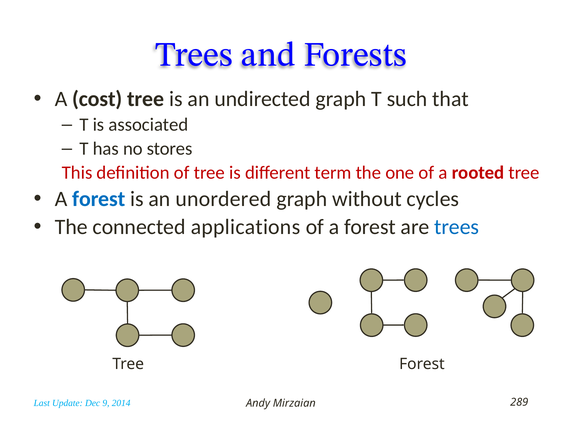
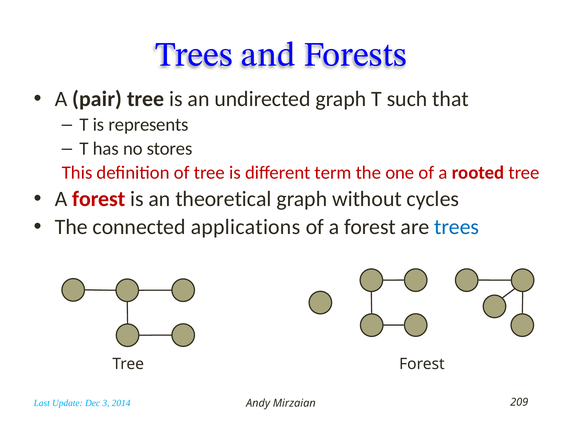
cost: cost -> pair
associated: associated -> represents
forest at (99, 199) colour: blue -> red
unordered: unordered -> theoretical
9: 9 -> 3
289: 289 -> 209
